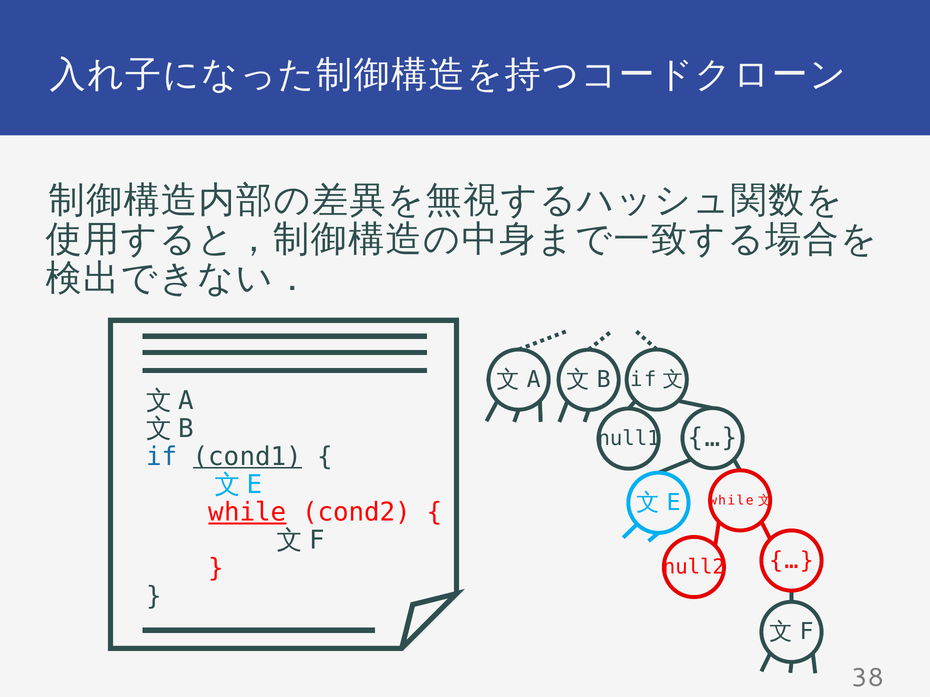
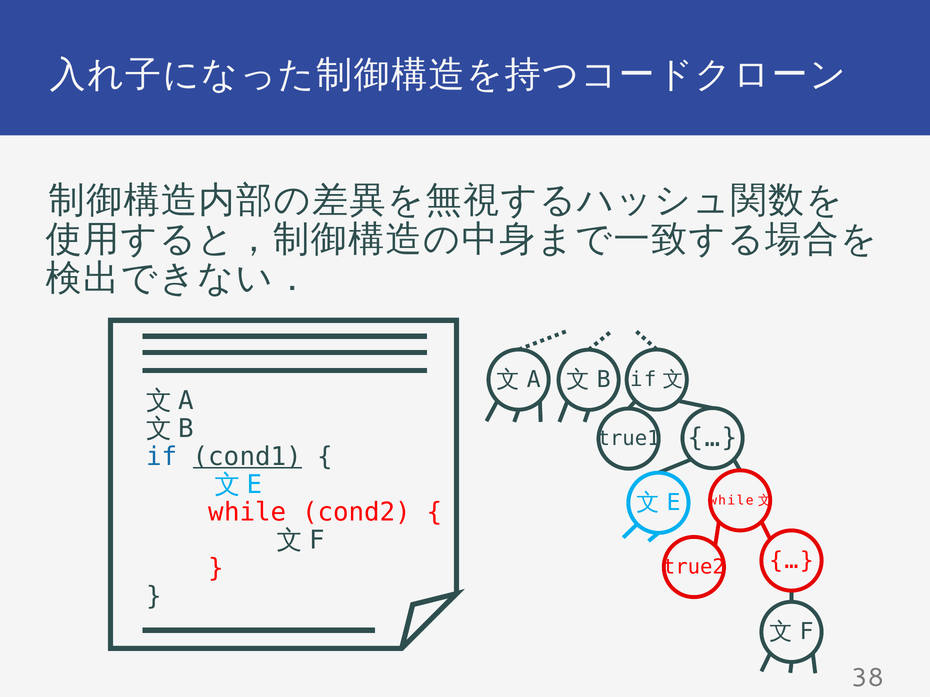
null1: null1 -> true1
while at (247, 513) underline: present -> none
null2: null2 -> true2
